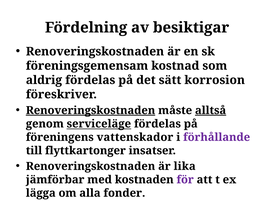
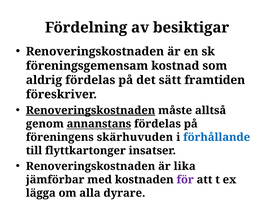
korrosion: korrosion -> framtiden
alltså underline: present -> none
serviceläge: serviceläge -> annanstans
vattenskador: vattenskador -> skärhuvuden
förhållande colour: purple -> blue
fonder: fonder -> dyrare
